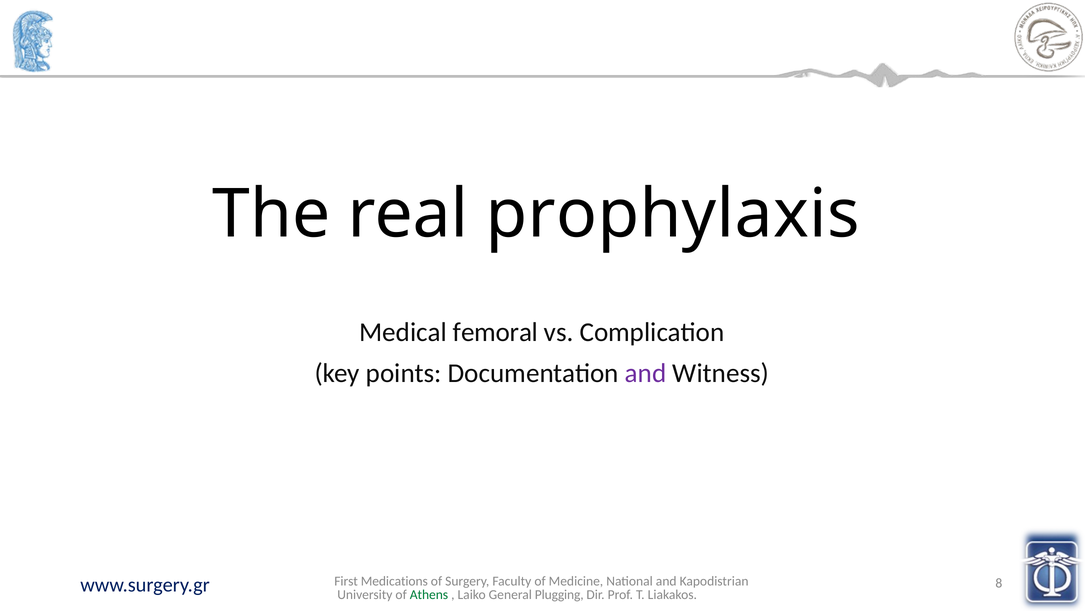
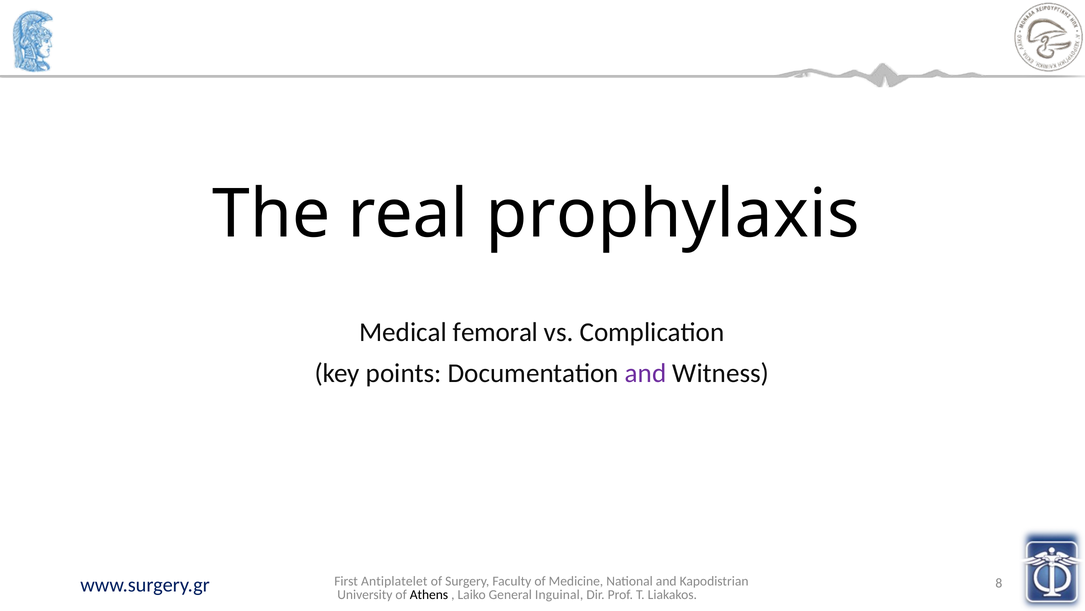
Medications: Medications -> Antiplatelet
Athens colour: green -> black
Plugging: Plugging -> Inguinal
